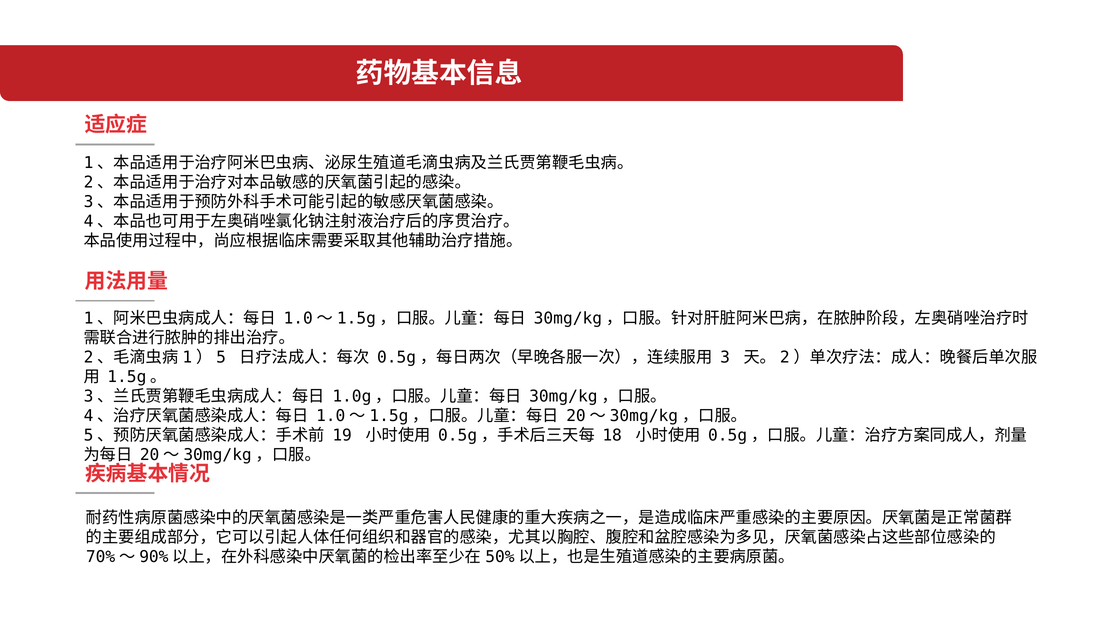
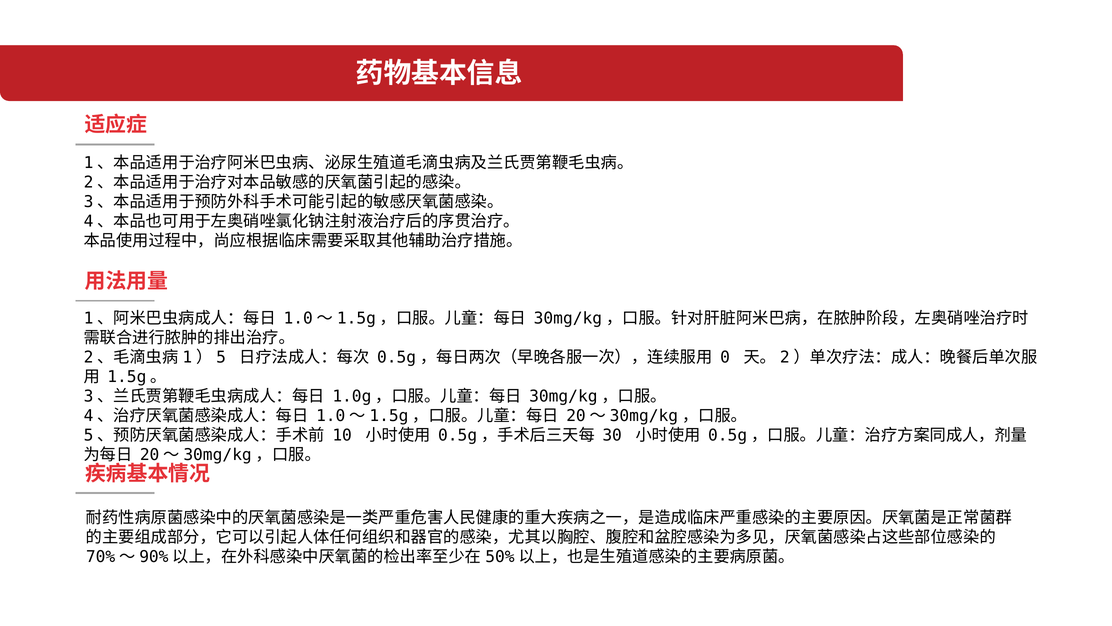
3: 3 -> 0
19: 19 -> 10
18: 18 -> 30
